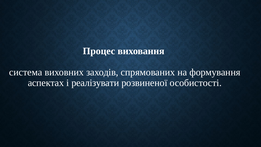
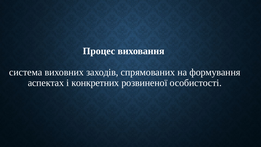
реалізувати: реалізувати -> конкретних
